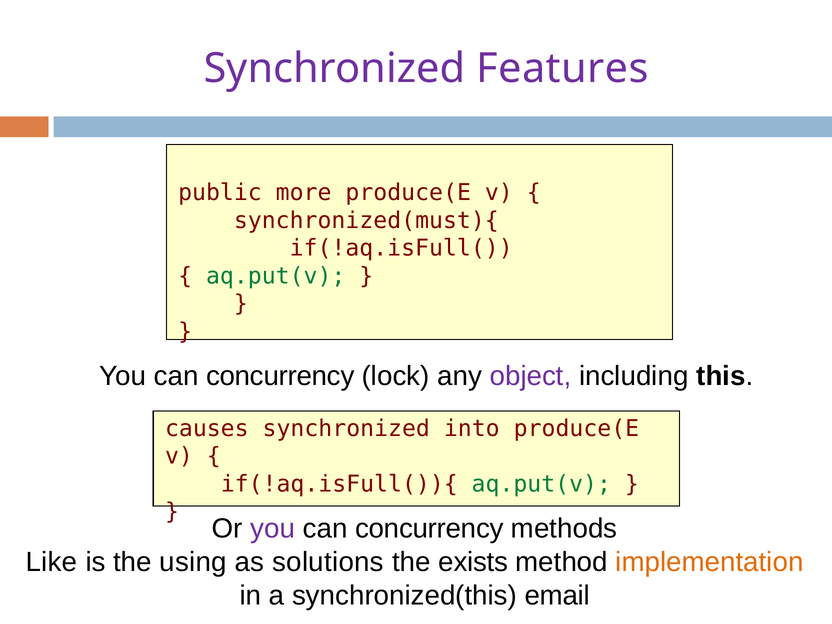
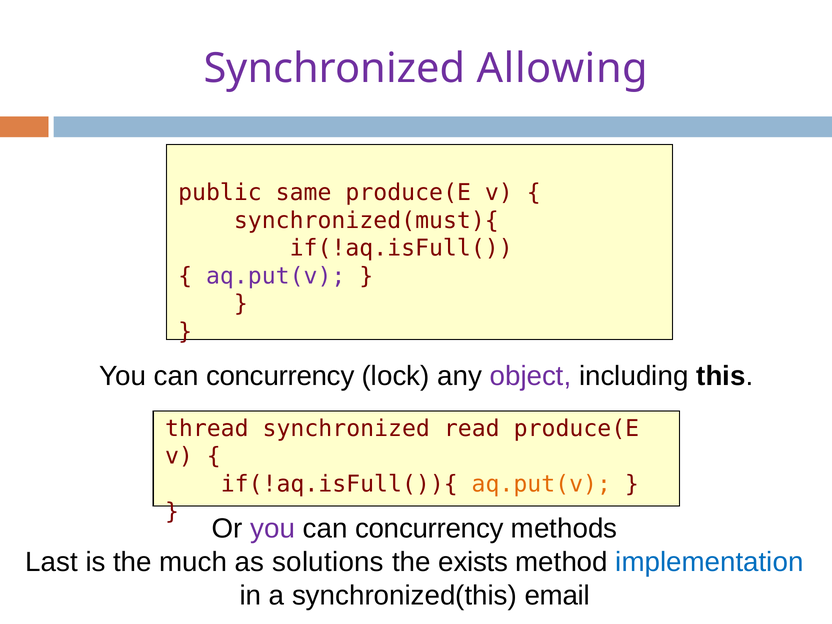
Features: Features -> Allowing
more: more -> same
aq.put(v at (276, 276) colour: green -> purple
causes: causes -> thread
into: into -> read
aq.put(v at (541, 484) colour: green -> orange
Like: Like -> Last
using: using -> much
implementation colour: orange -> blue
